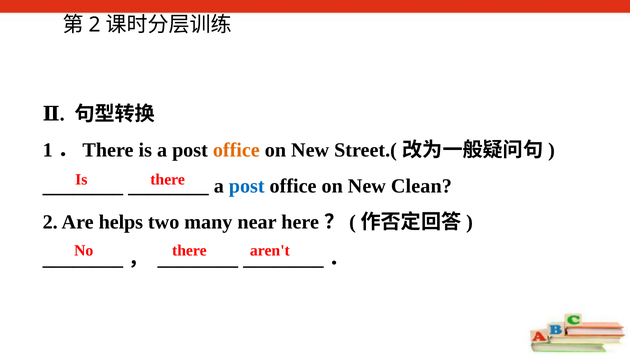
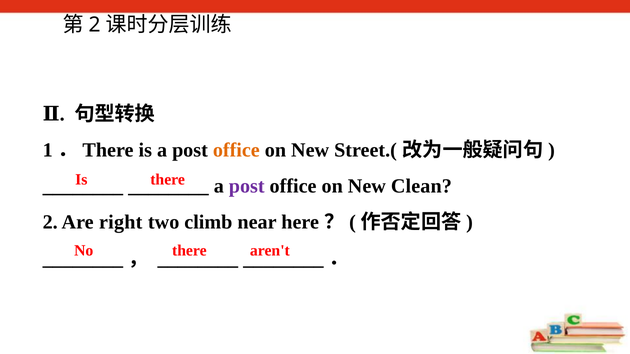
post at (247, 186) colour: blue -> purple
helps: helps -> right
many: many -> climb
